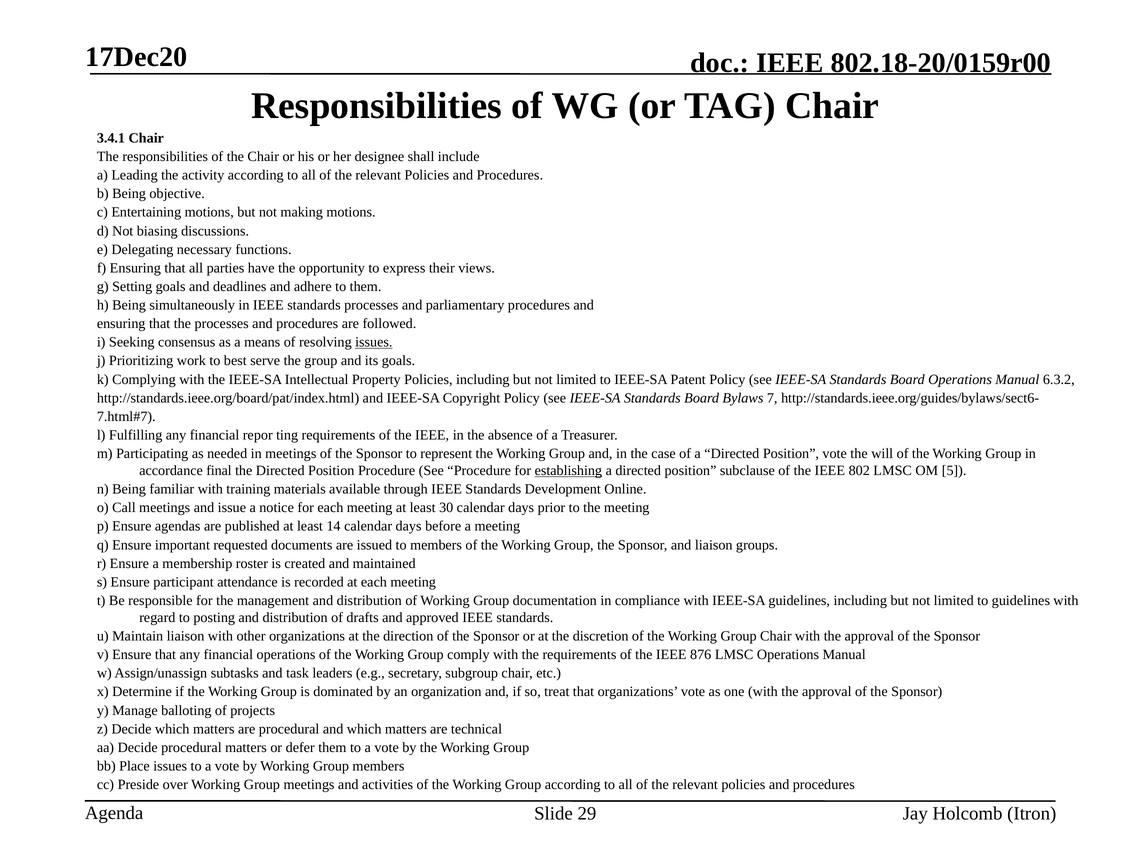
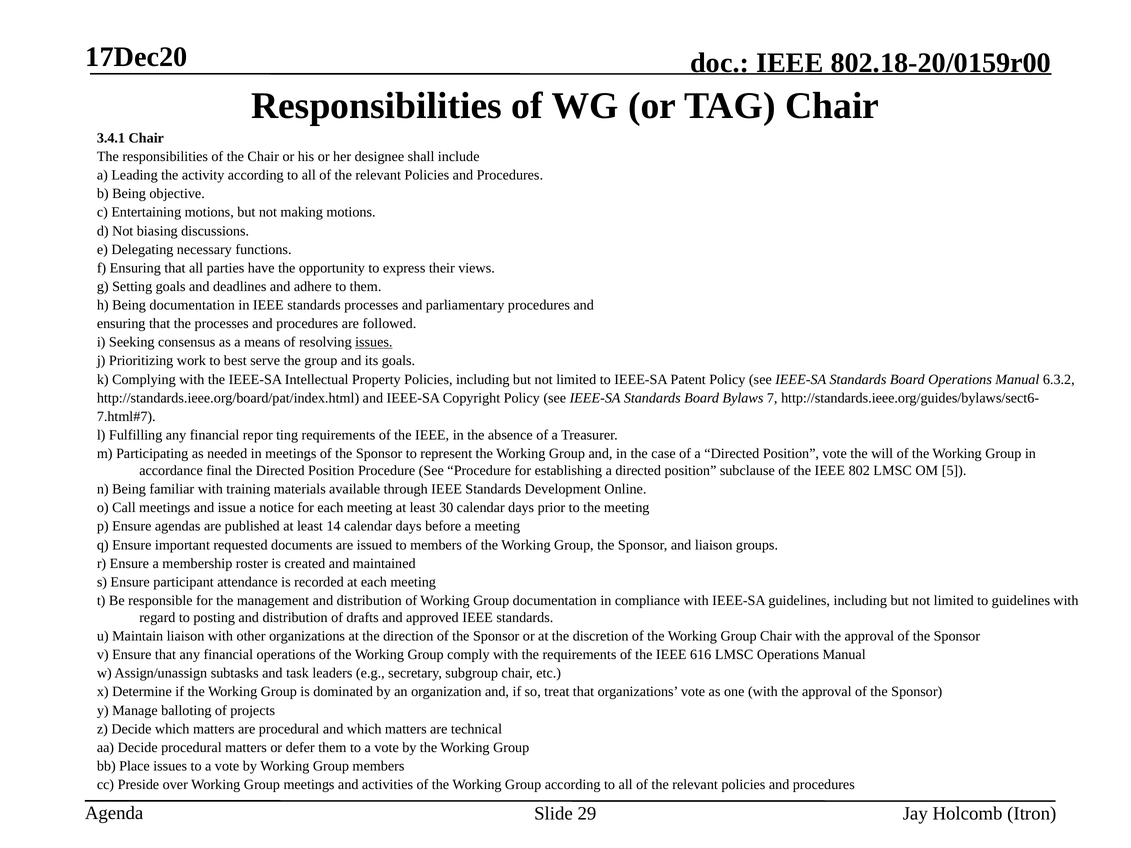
Being simultaneously: simultaneously -> documentation
establishing underline: present -> none
876: 876 -> 616
